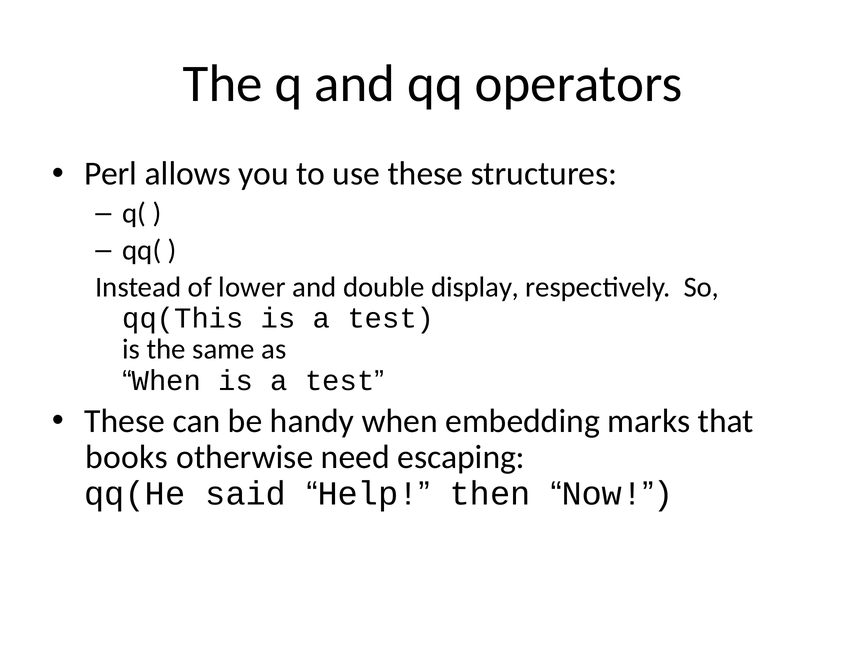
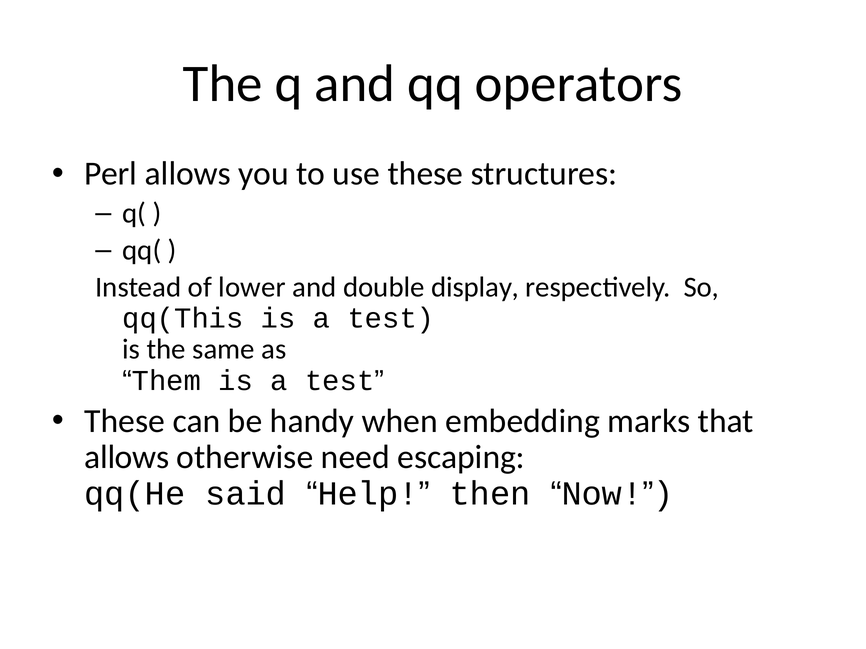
When at (166, 381): When -> Them
books at (127, 458): books -> allows
